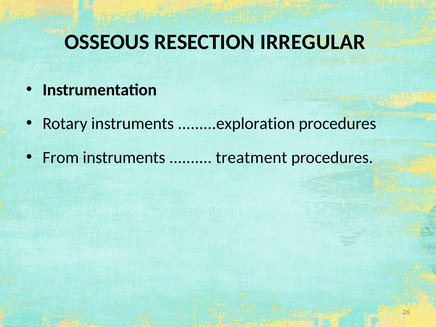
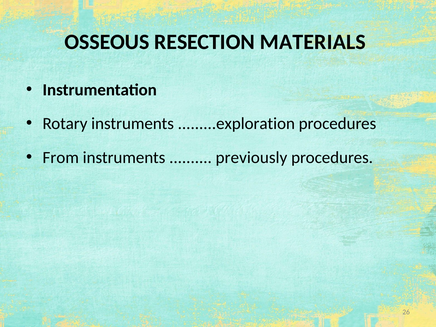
IRREGULAR: IRREGULAR -> MATERIALS
treatment: treatment -> previously
